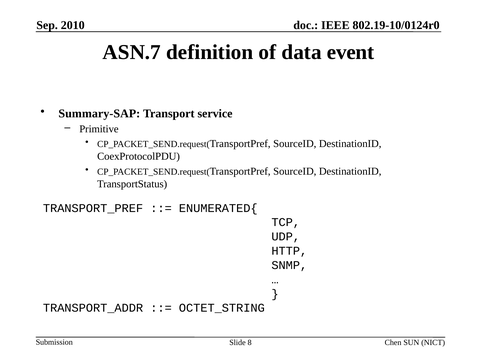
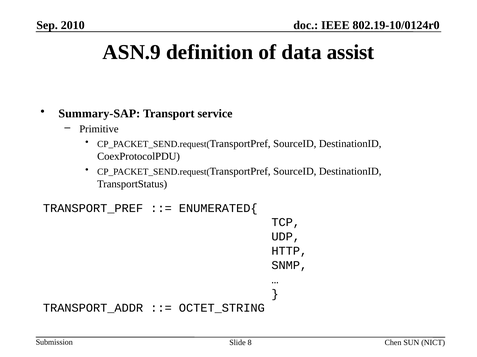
ASN.7: ASN.7 -> ASN.9
event: event -> assist
